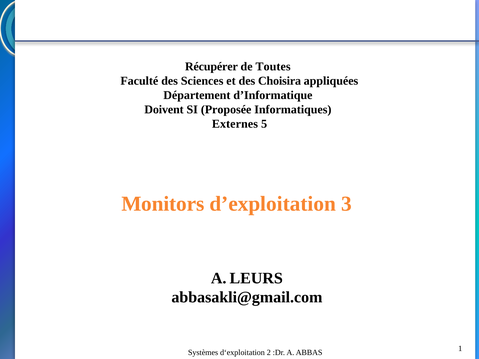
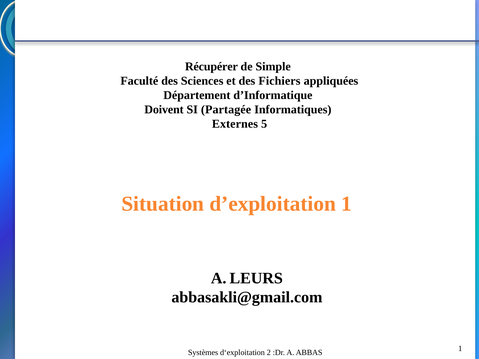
Toutes: Toutes -> Simple
Choisira: Choisira -> Fichiers
Proposée: Proposée -> Partagée
Monitors: Monitors -> Situation
d’exploitation 3: 3 -> 1
